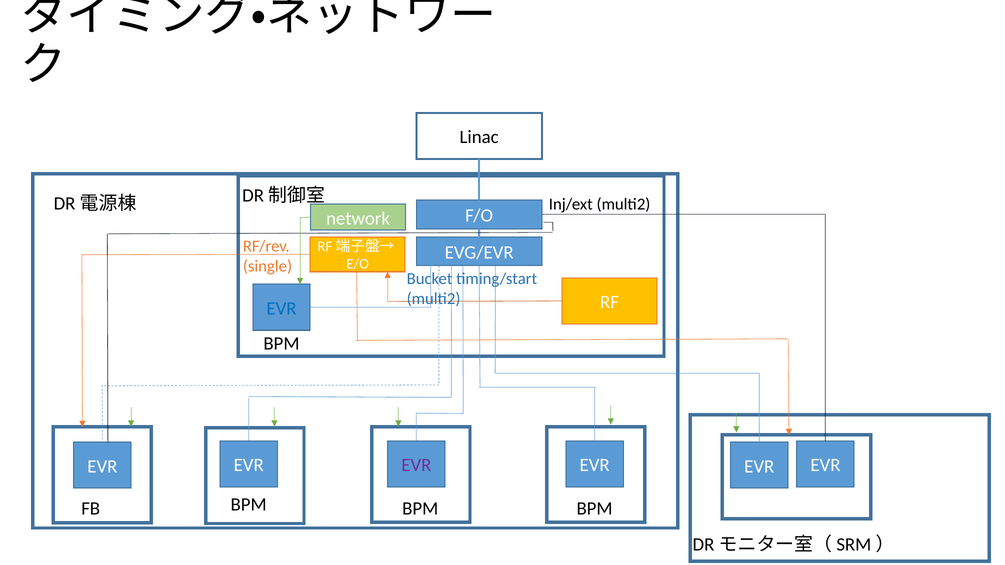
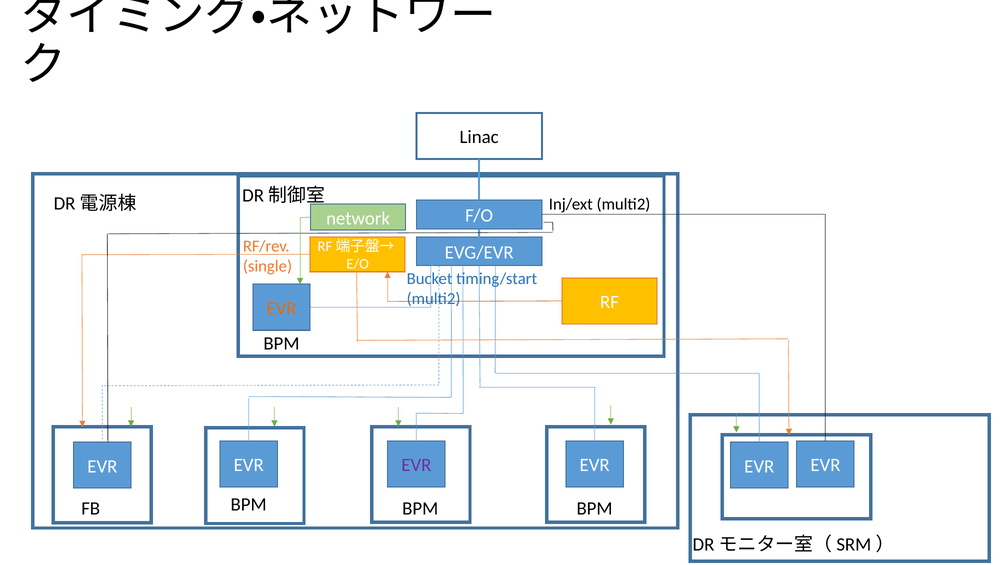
EVR at (282, 309) colour: blue -> orange
